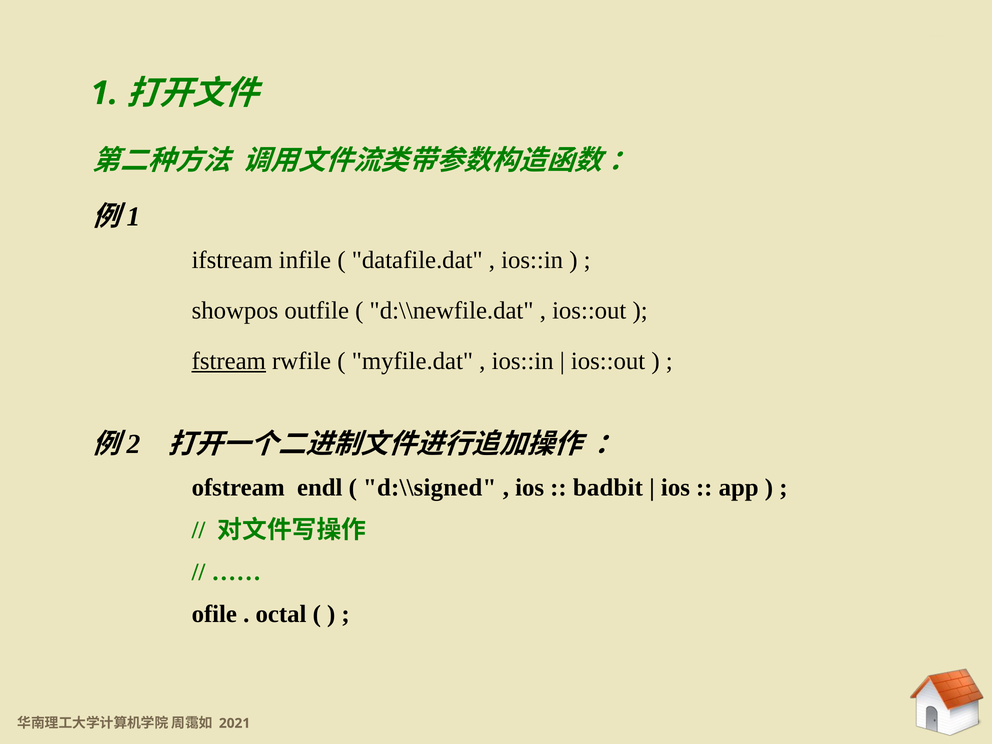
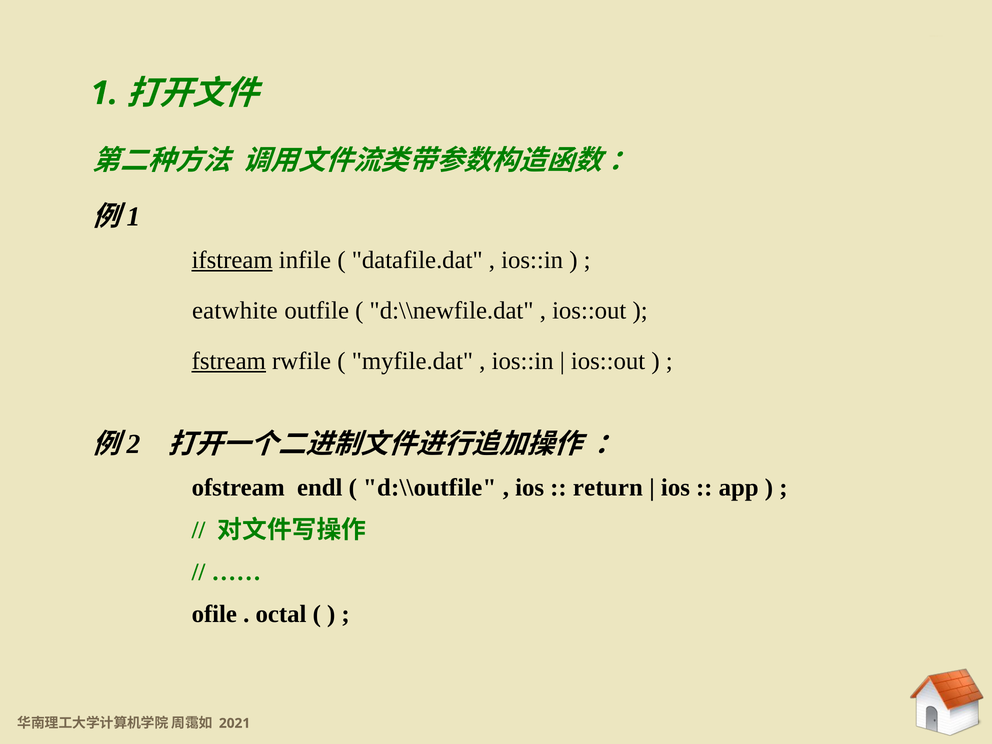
ifstream underline: none -> present
showpos: showpos -> eatwhite
d:\\signed: d:\\signed -> d:\\outfile
badbit: badbit -> return
